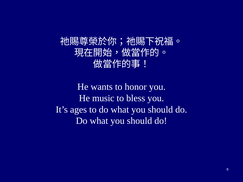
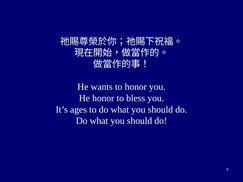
He music: music -> honor
